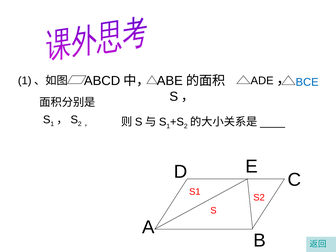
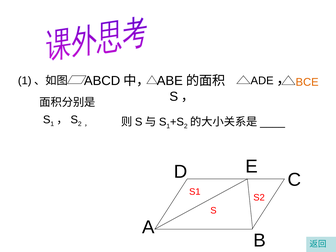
BCE colour: blue -> orange
